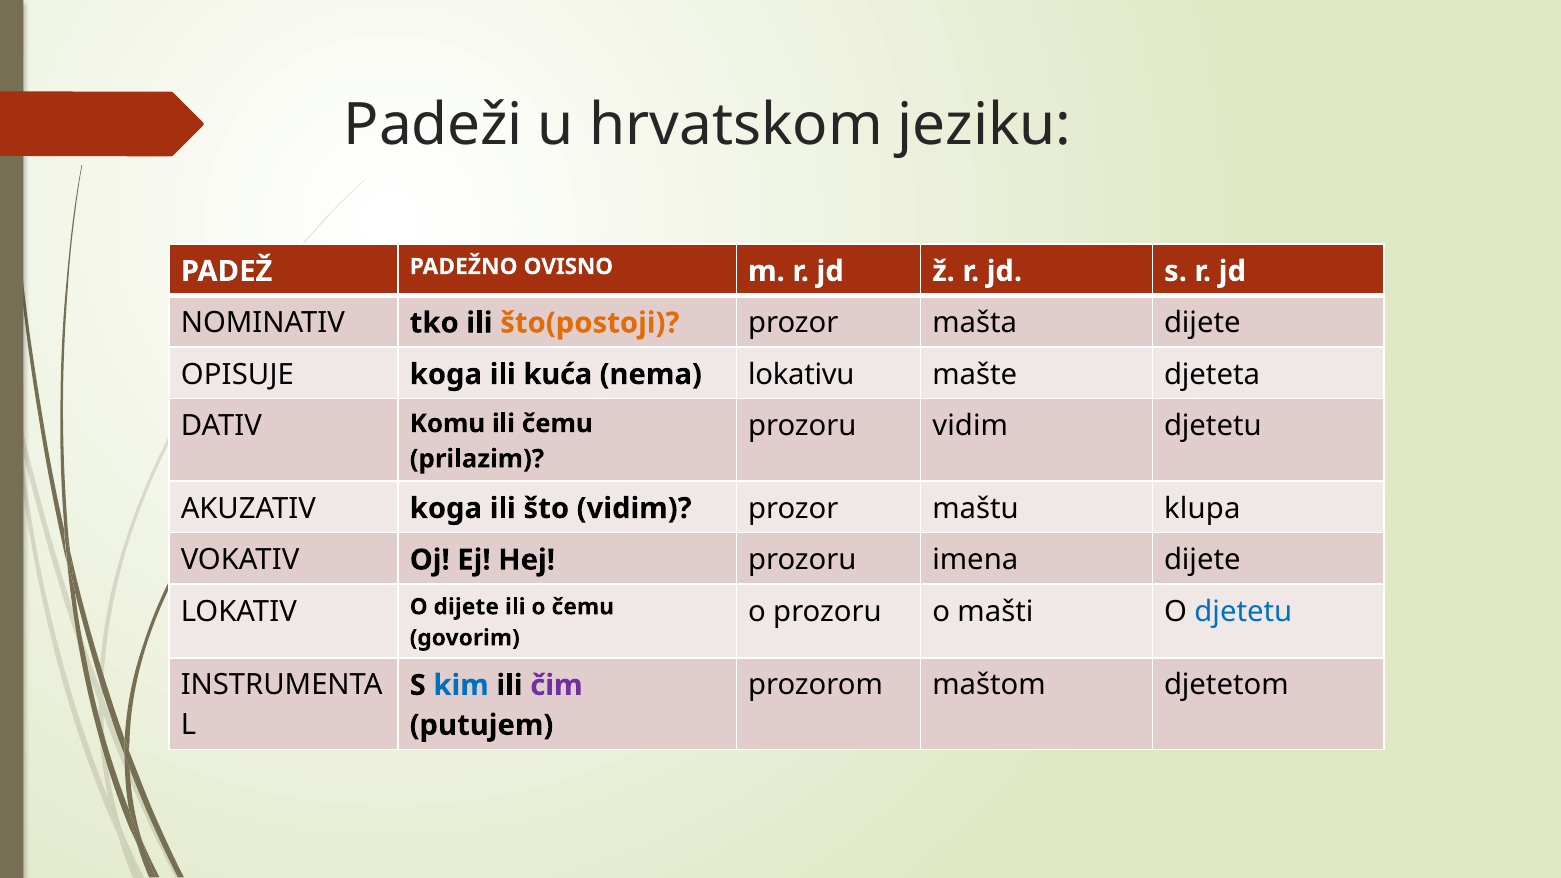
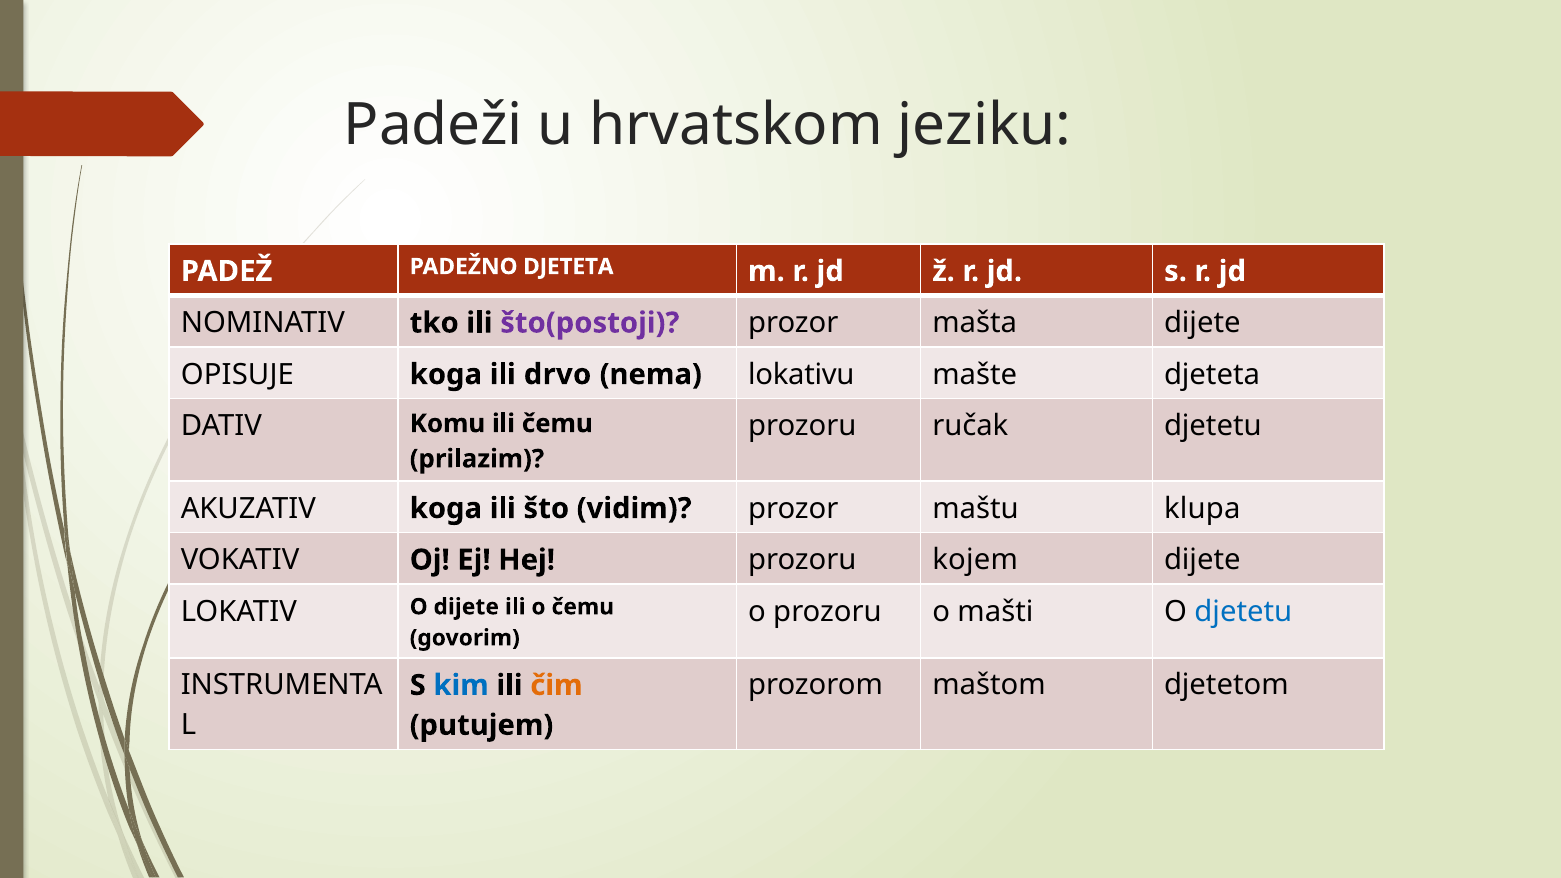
PADEŽNO OVISNO: OVISNO -> DJETETA
što(postoji colour: orange -> purple
kuća: kuća -> drvo
prozoru vidim: vidim -> ručak
imena: imena -> kojem
čim colour: purple -> orange
